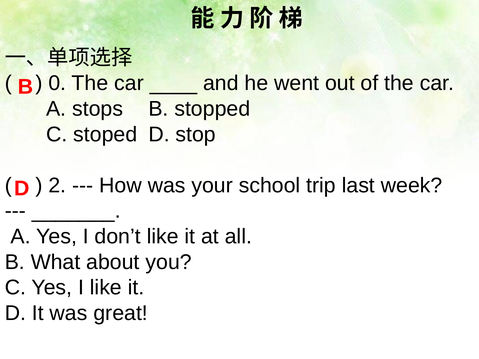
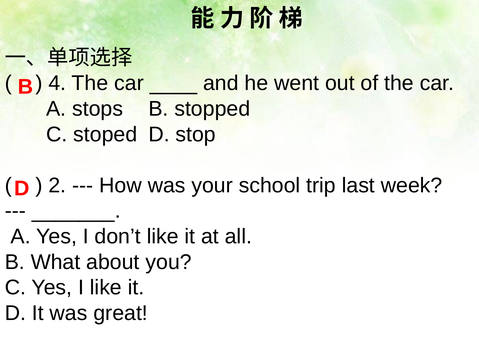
0: 0 -> 4
